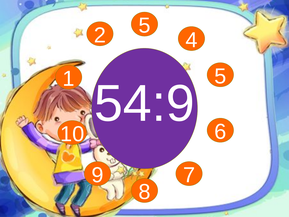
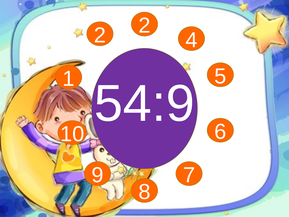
2 5: 5 -> 2
